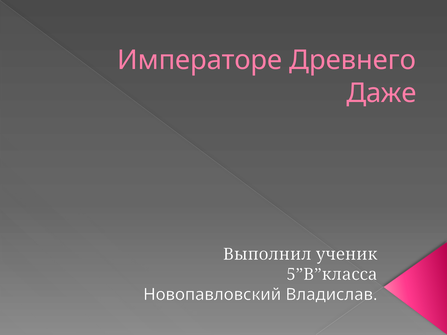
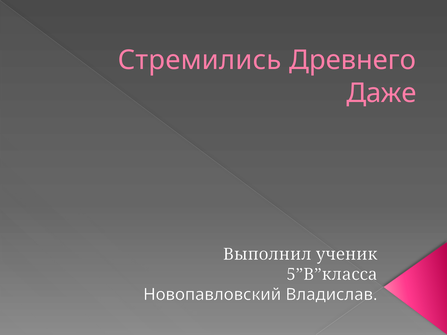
Императоре: Императоре -> Стремились
